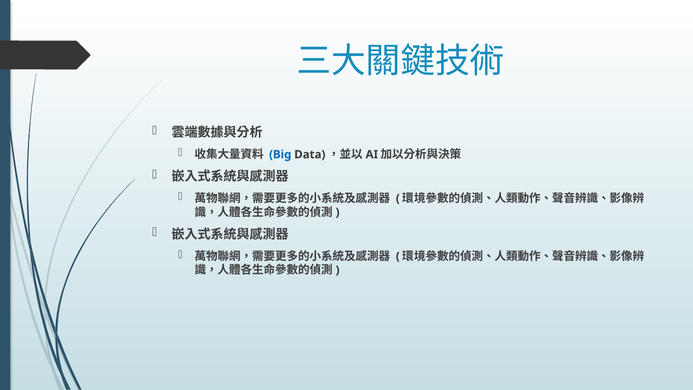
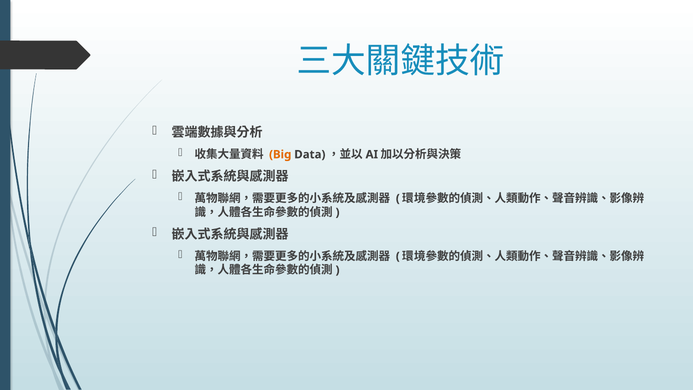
Big colour: blue -> orange
